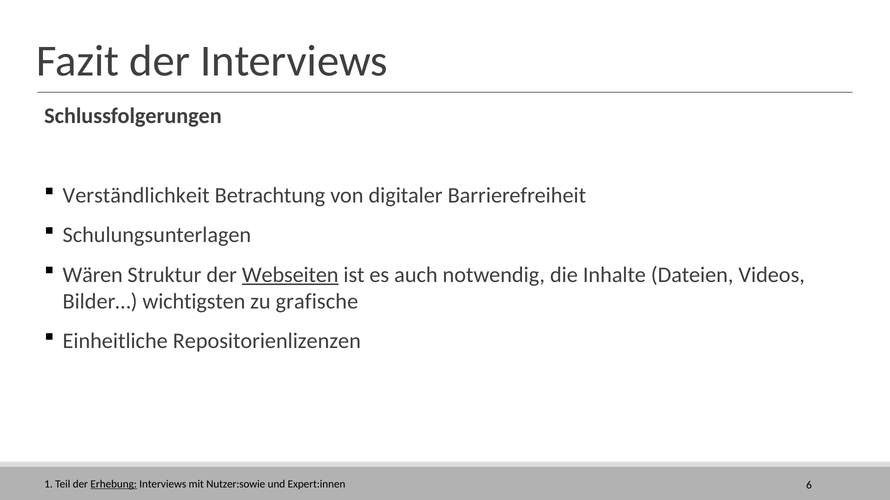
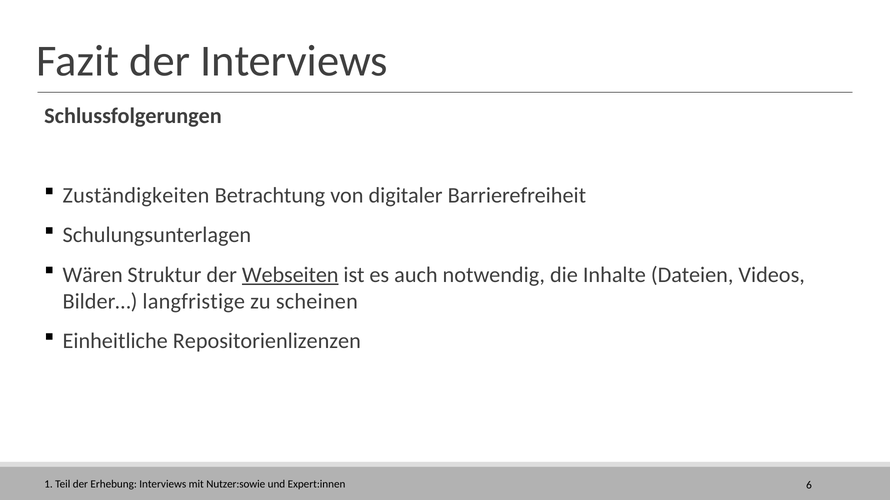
Verständlichkeit: Verständlichkeit -> Zuständigkeiten
wichtigsten: wichtigsten -> langfristige
grafische: grafische -> scheinen
Erhebung underline: present -> none
